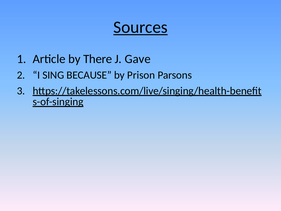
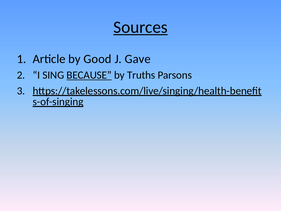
There: There -> Good
BECAUSE underline: none -> present
Prison: Prison -> Truths
